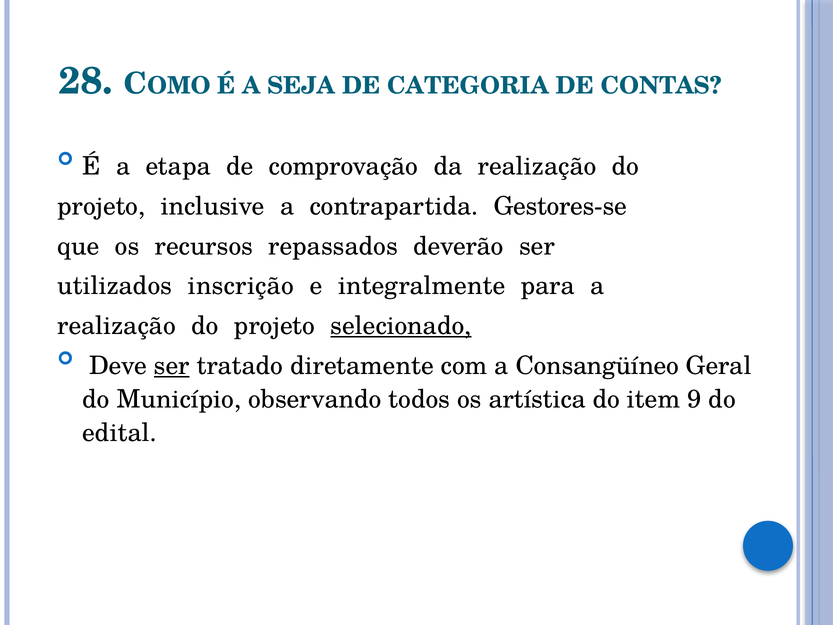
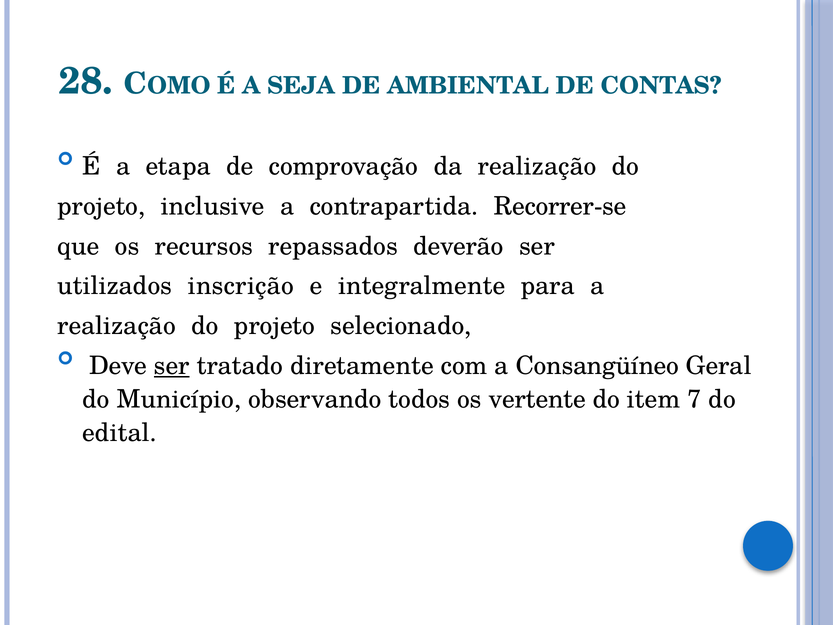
CATEGORIA: CATEGORIA -> AMBIENTAL
Gestores‐se: Gestores‐se -> Recorrer‐se
selecionado underline: present -> none
artística: artística -> vertente
9: 9 -> 7
